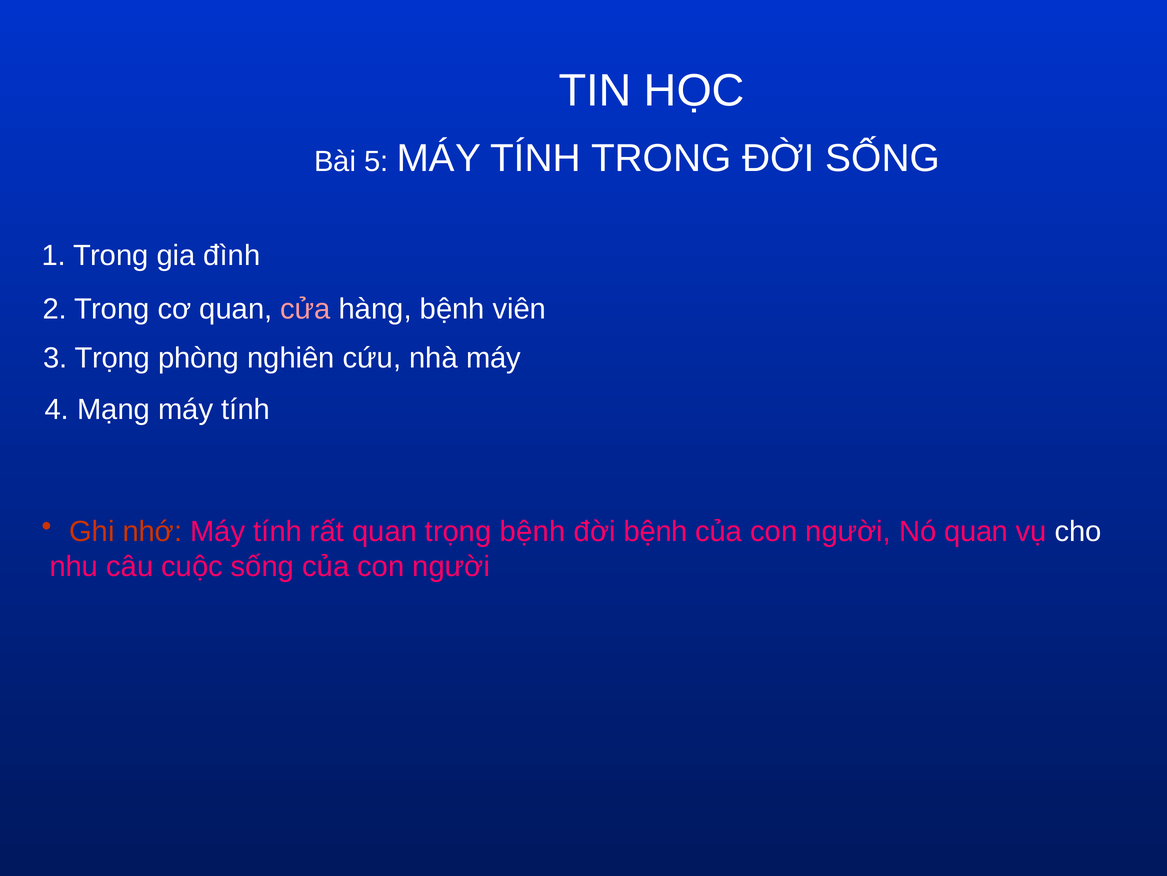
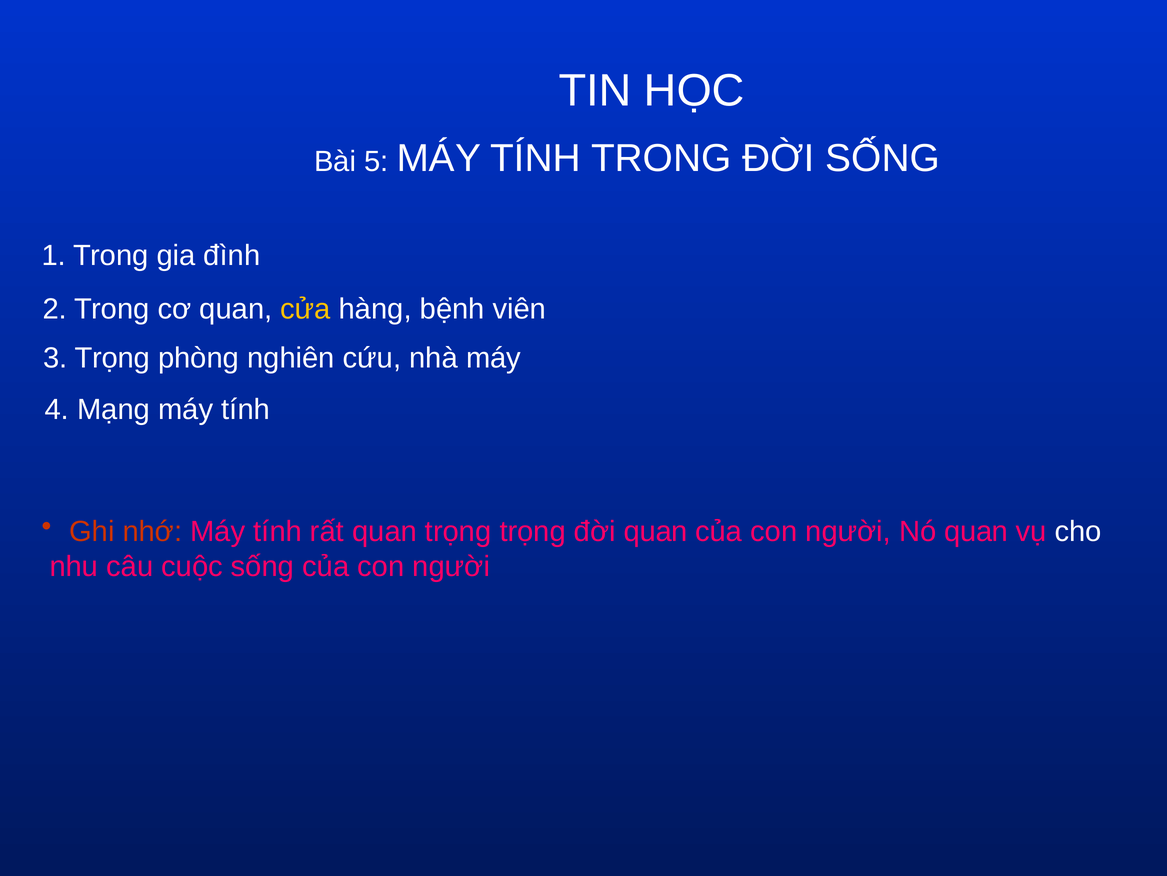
cửa colour: pink -> yellow
trọng bệnh: bệnh -> trọng
đời bệnh: bệnh -> quan
